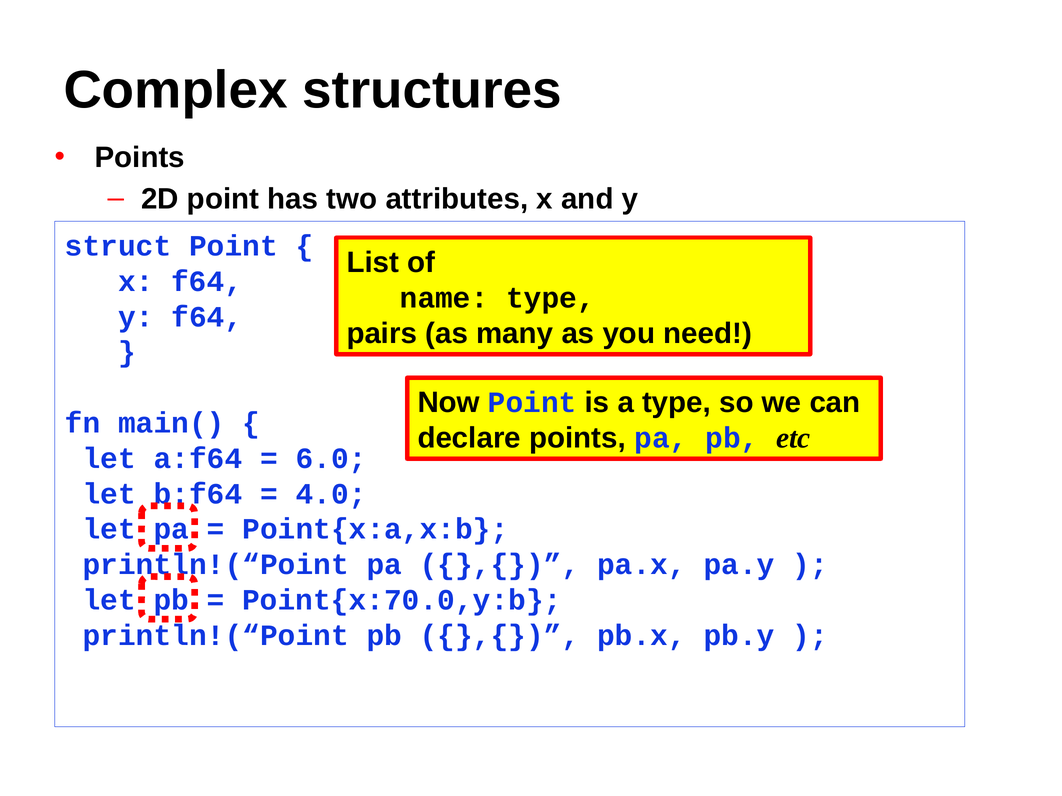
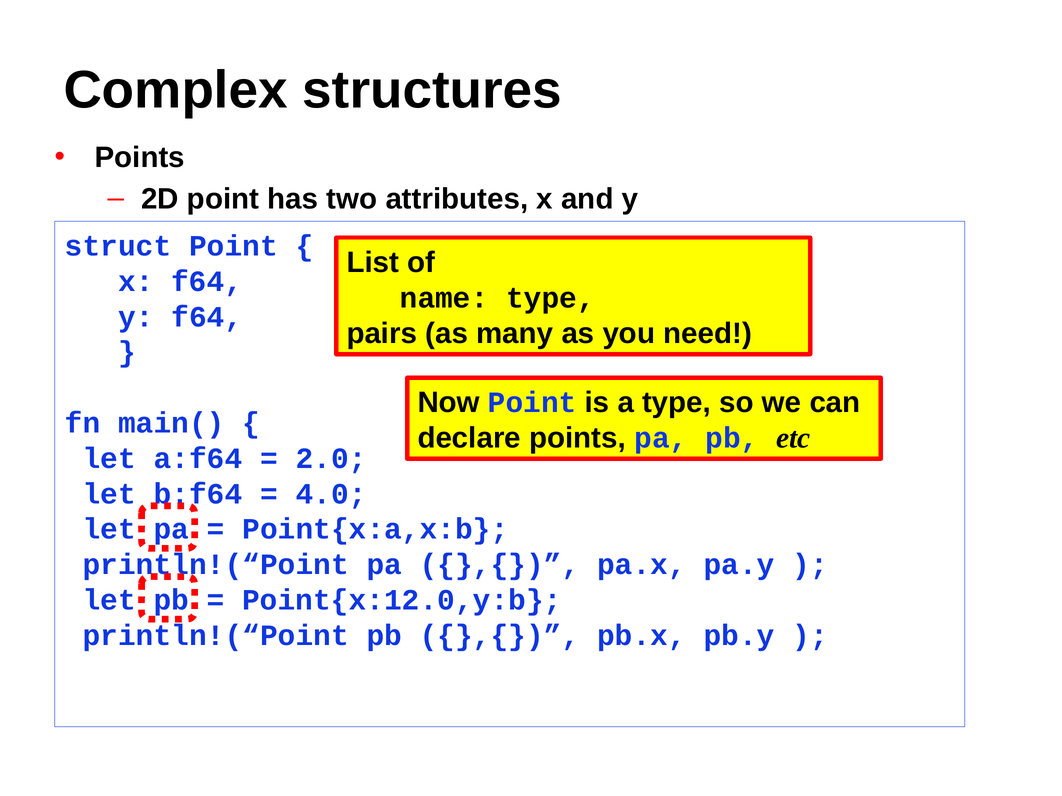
6.0: 6.0 -> 2.0
Point{x:70.0,y:b: Point{x:70.0,y:b -> Point{x:12.0,y:b
